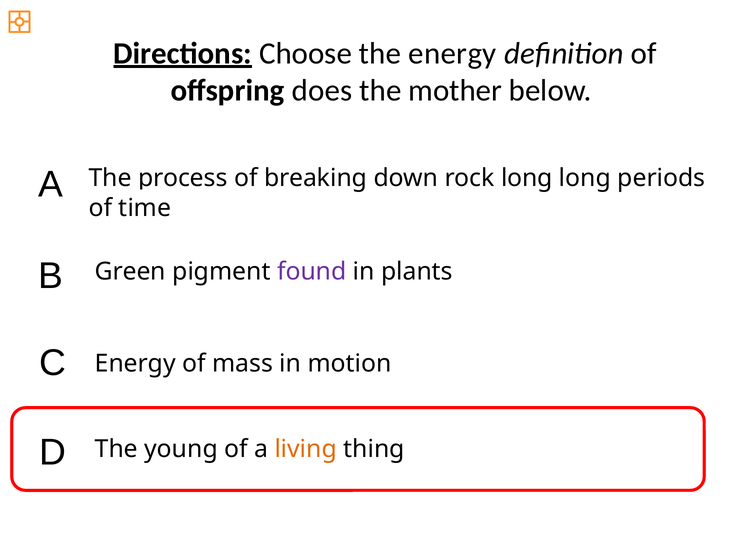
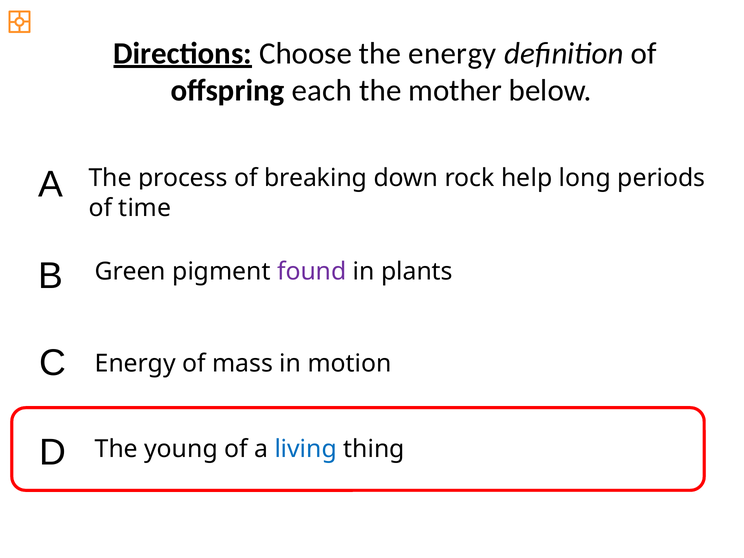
does: does -> each
rock long: long -> help
living colour: orange -> blue
